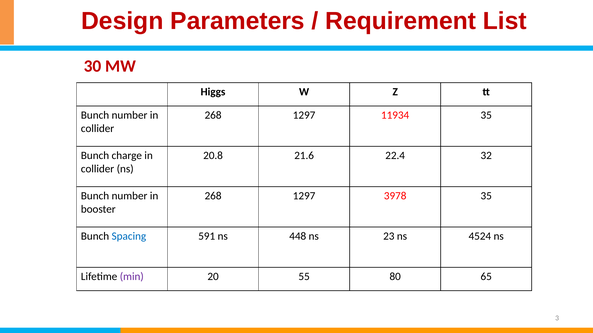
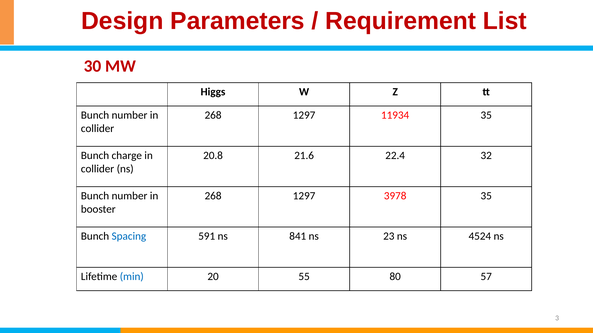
448: 448 -> 841
min colour: purple -> blue
65: 65 -> 57
